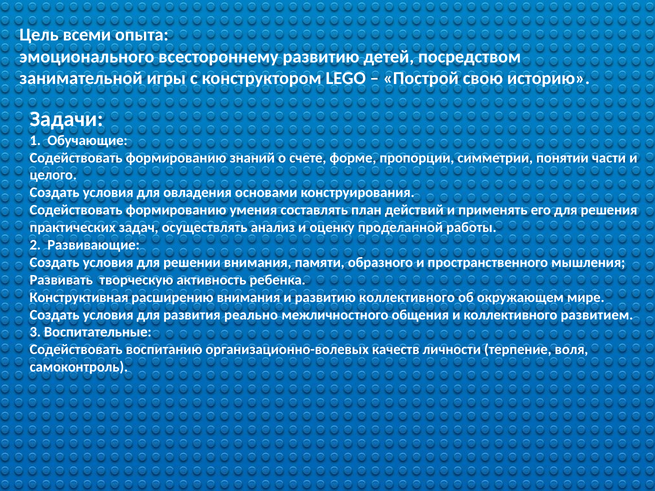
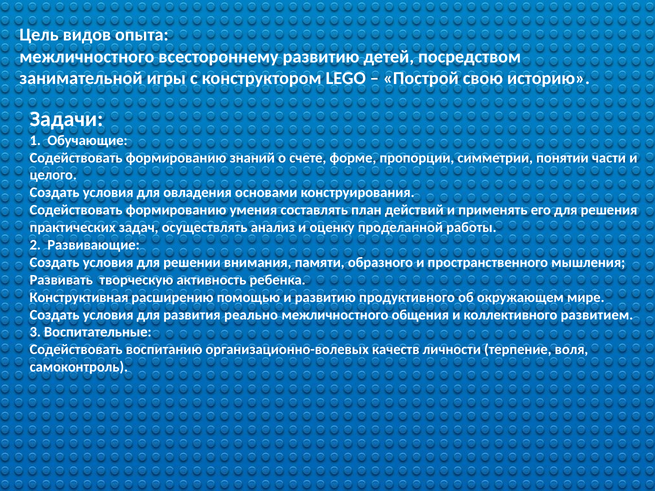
всеми: всеми -> видов
эмоционального at (87, 57): эмоционального -> межличностного
расширению внимания: внимания -> помощью
развитию коллективного: коллективного -> продуктивного
